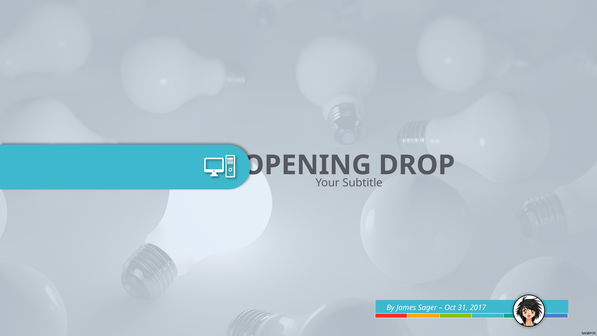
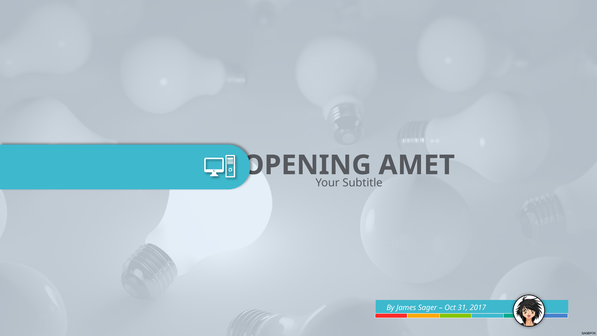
DROP: DROP -> AMET
